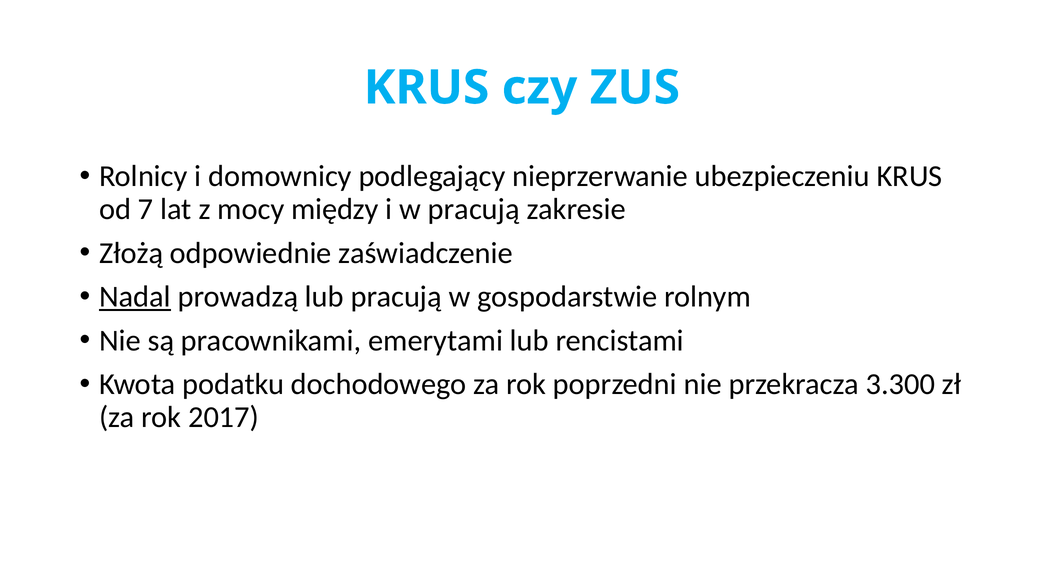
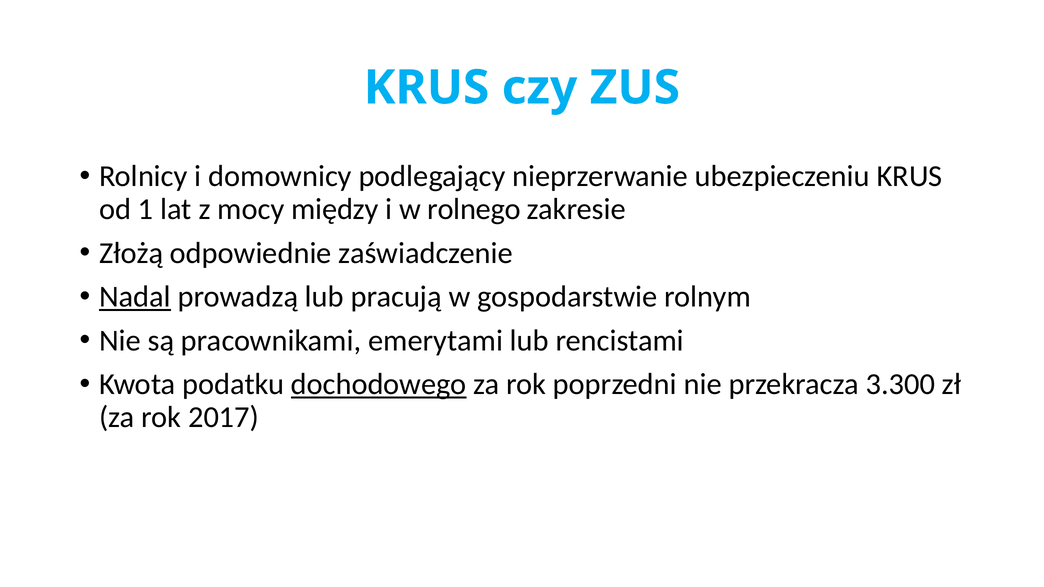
7: 7 -> 1
w pracują: pracują -> rolnego
dochodowego underline: none -> present
